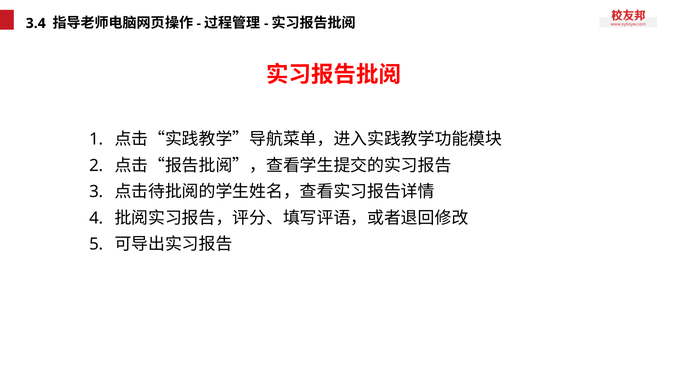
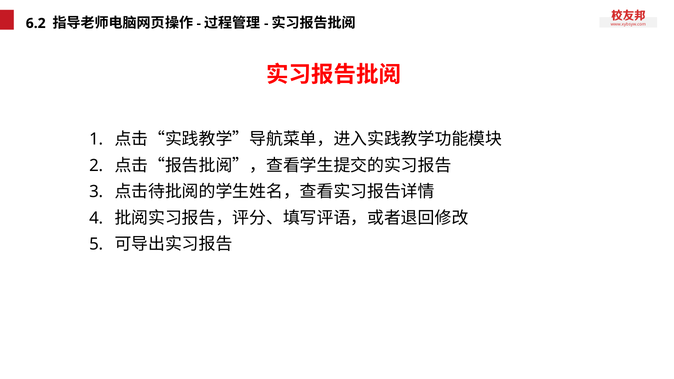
3.4: 3.4 -> 6.2
